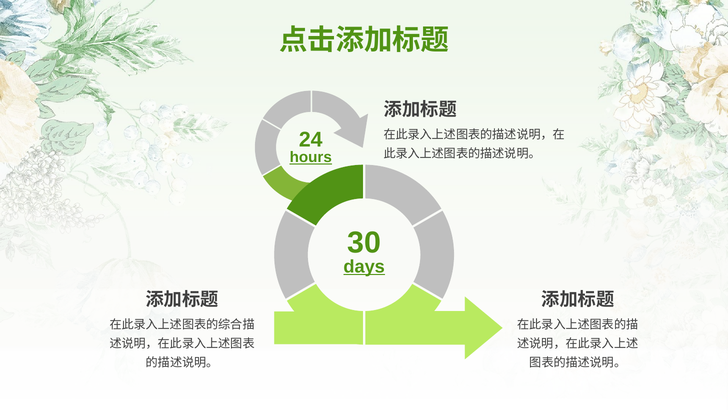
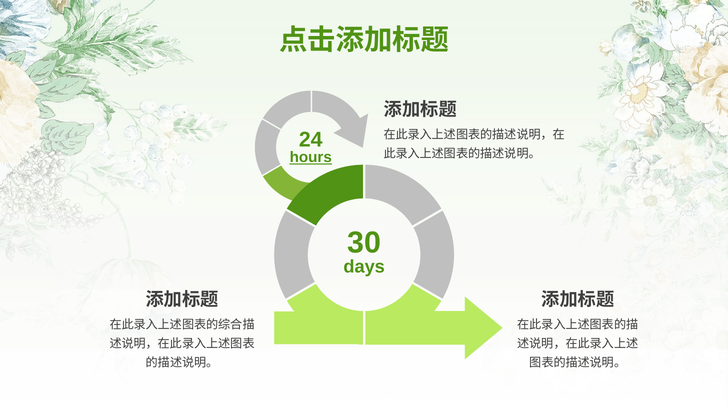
days underline: present -> none
